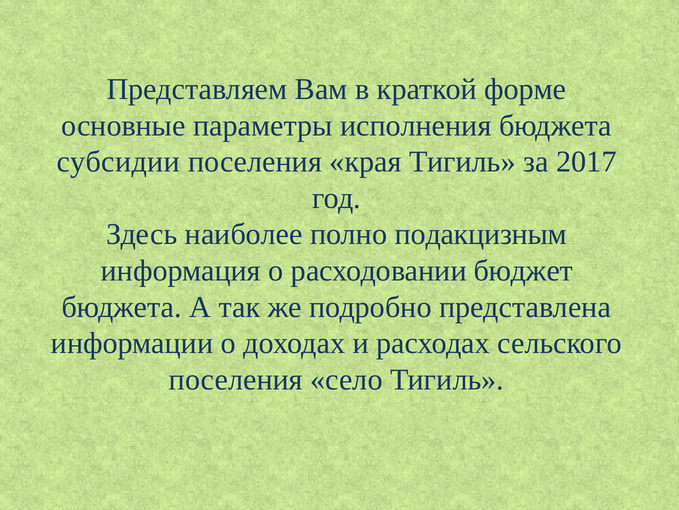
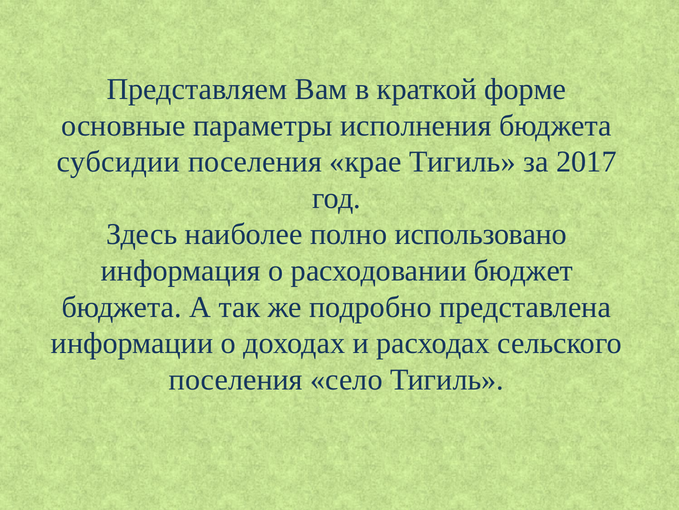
края: края -> крае
подакцизным: подакцизным -> использовано
